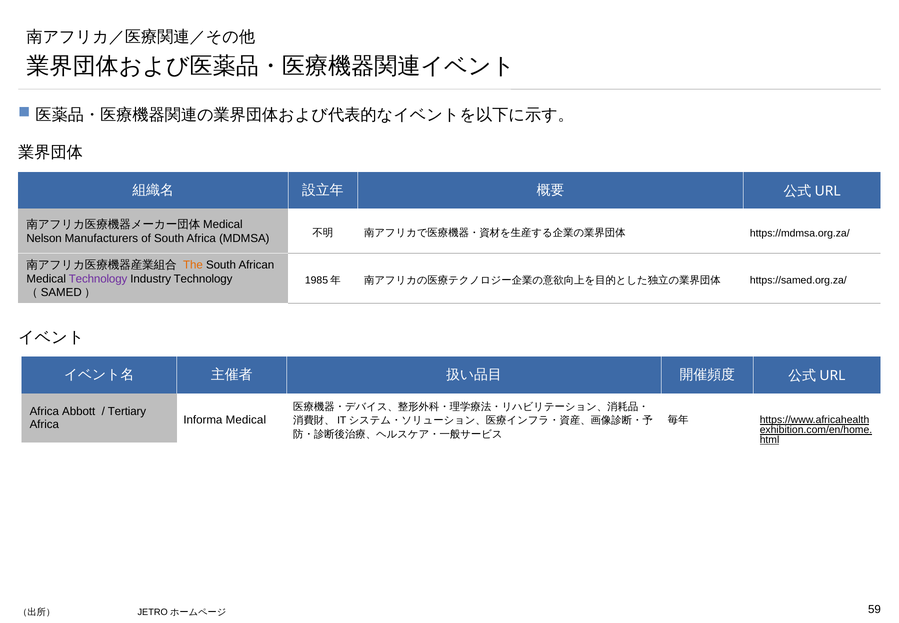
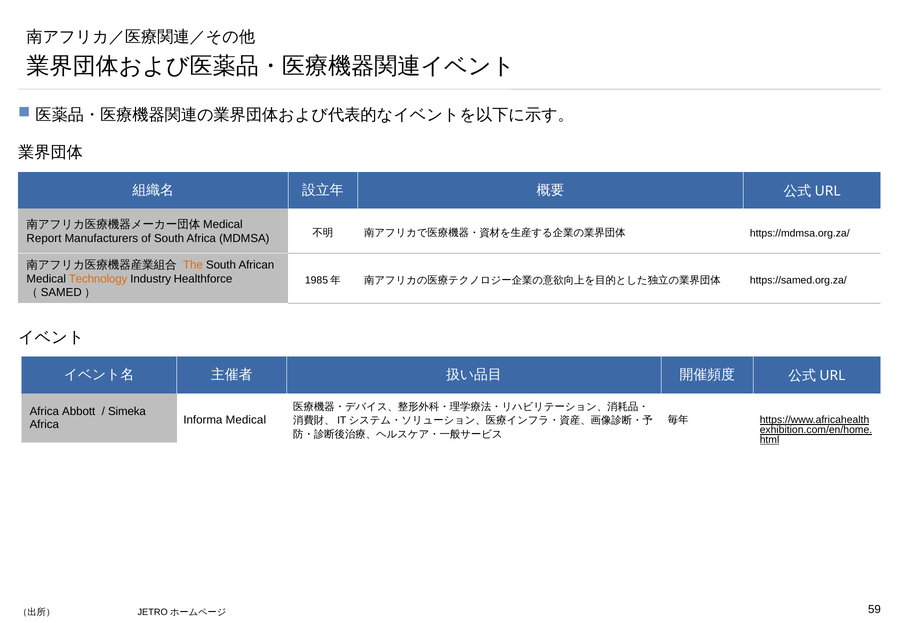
Nelson: Nelson -> Report
Technology at (98, 278) colour: purple -> orange
Industry Technology: Technology -> Healthforce
Tertiary: Tertiary -> Simeka
